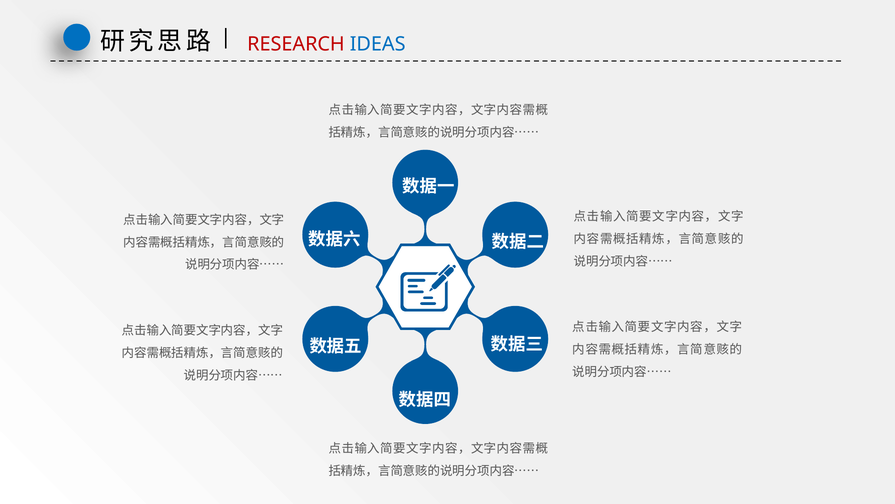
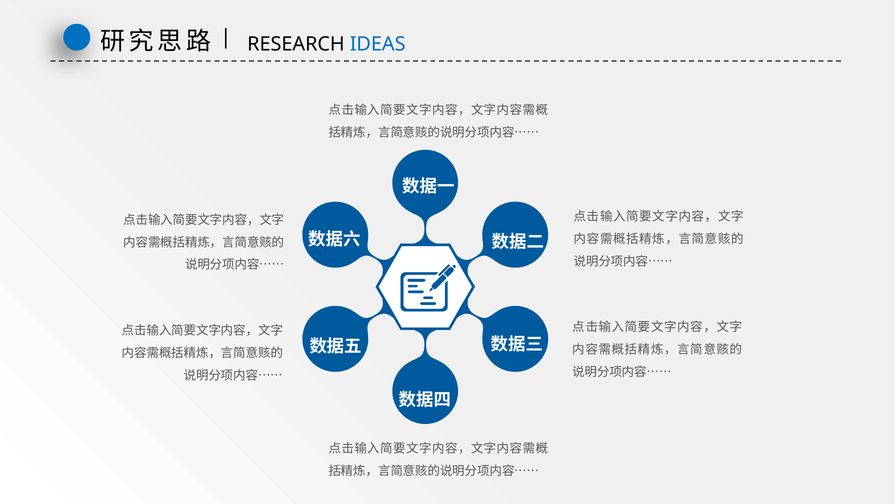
RESEARCH colour: red -> black
